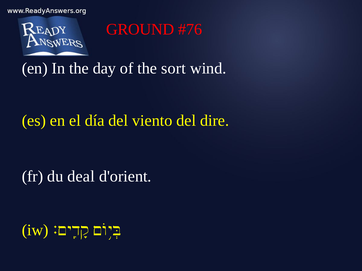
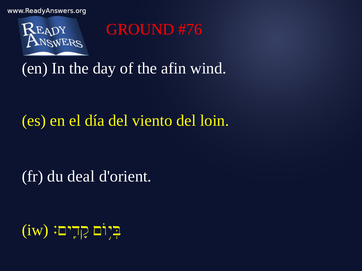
sort: sort -> afin
dire: dire -> loin
